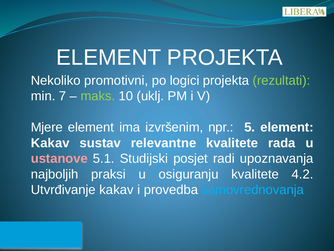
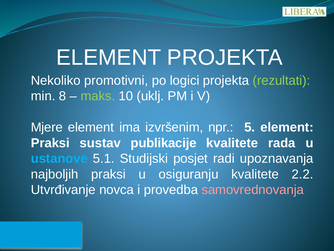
7: 7 -> 8
Kakav at (50, 143): Kakav -> Praksi
relevantne: relevantne -> publikacije
ustanove colour: pink -> light blue
4.2: 4.2 -> 2.2
Utvrđivanje kakav: kakav -> novca
samovrednovanja colour: light blue -> pink
